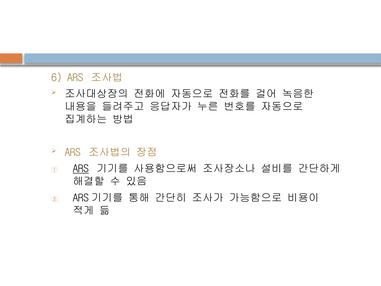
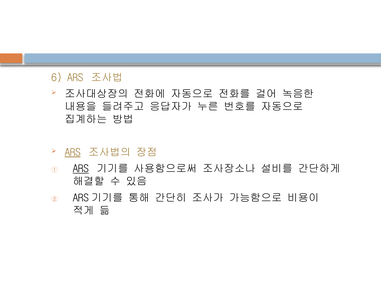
ARS at (73, 152) underline: none -> present
